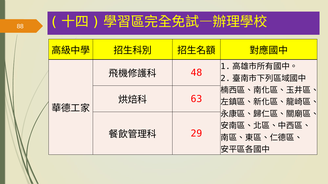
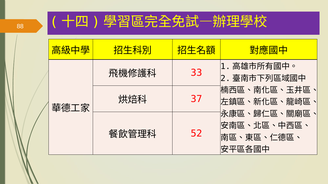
48: 48 -> 33
63: 63 -> 37
29: 29 -> 52
